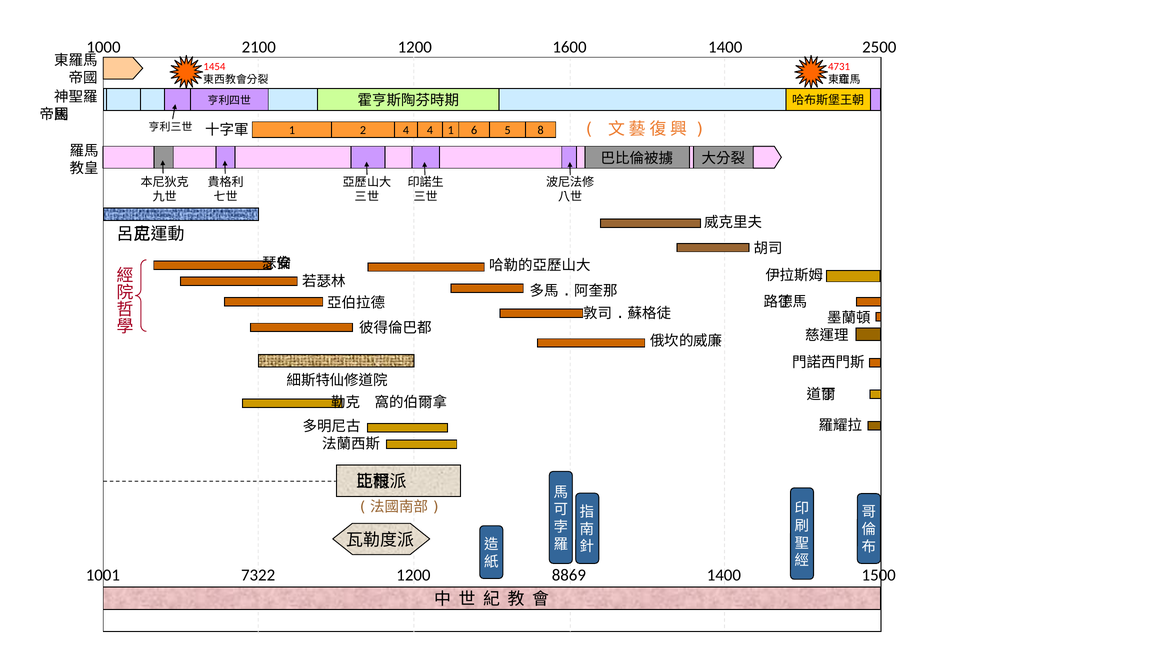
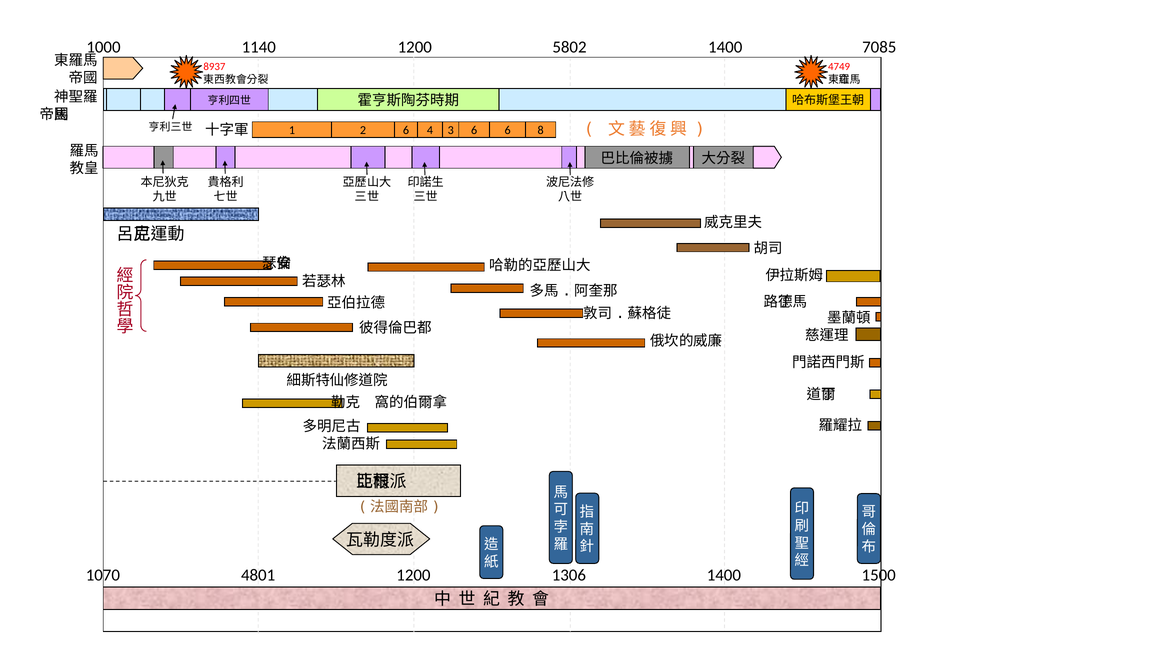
2100: 2100 -> 1140
1600: 1600 -> 5802
2500: 2500 -> 7085
1454: 1454 -> 8937
4731: 4731 -> 4749
2 4: 4 -> 6
4 1: 1 -> 3
6 5: 5 -> 6
1001: 1001 -> 1070
7322: 7322 -> 4801
8869: 8869 -> 1306
